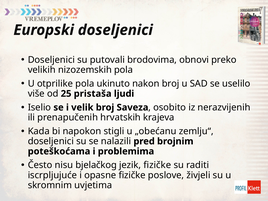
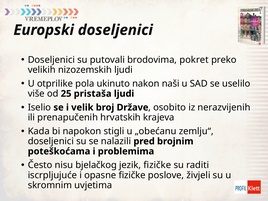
obnovi: obnovi -> pokret
nizozemskih pola: pola -> ljudi
nakon broj: broj -> naši
Saveza: Saveza -> Države
